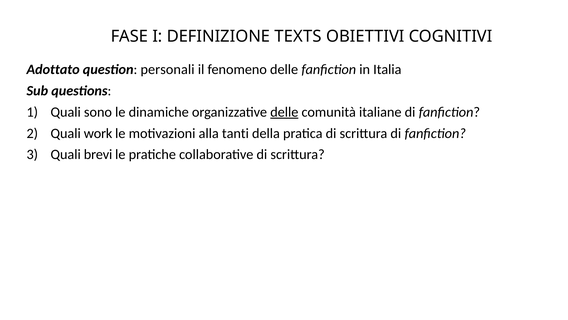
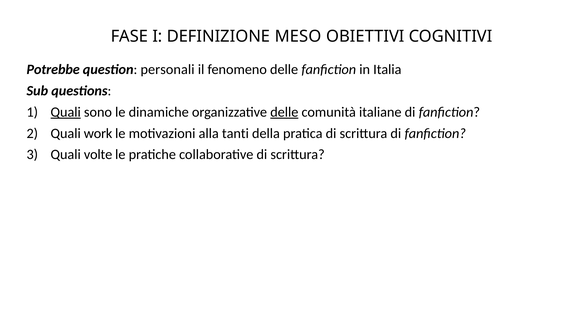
TEXTS: TEXTS -> MESO
Adottato: Adottato -> Potrebbe
Quali at (66, 112) underline: none -> present
brevi: brevi -> volte
